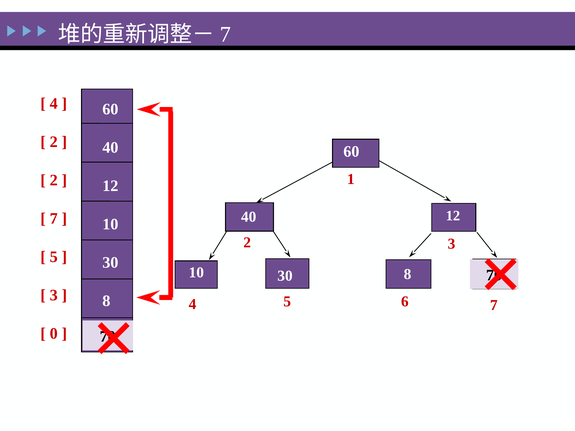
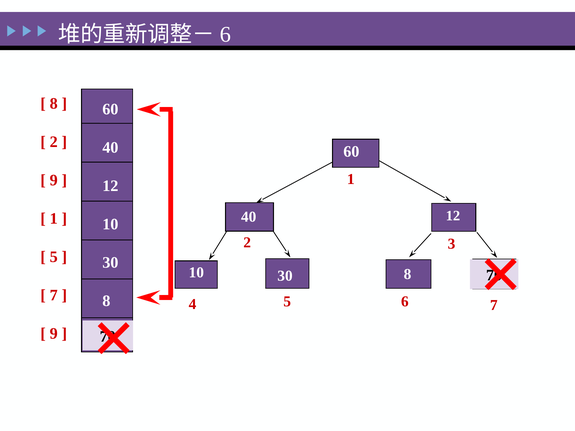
7 at (225, 35): 7 -> 6
4 at (54, 104): 4 -> 8
2 at (54, 180): 2 -> 9
7 at (54, 219): 7 -> 1
3 at (54, 295): 3 -> 7
0 at (54, 334): 0 -> 9
